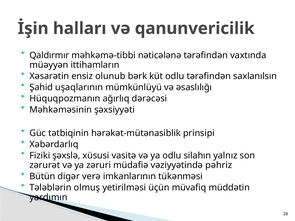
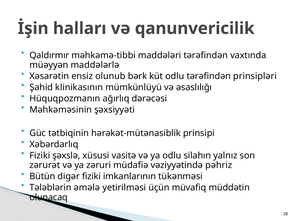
nəticələnə: nəticələnə -> maddələri
ittihamların: ittihamların -> maddələrlə
saxlanılsın: saxlanılsın -> prinsipləri
uşaqlarının: uşaqlarının -> klinikasının
digər verə: verə -> fiziki
olmuş: olmuş -> əmələ
yardımın: yardımın -> olunacaq
